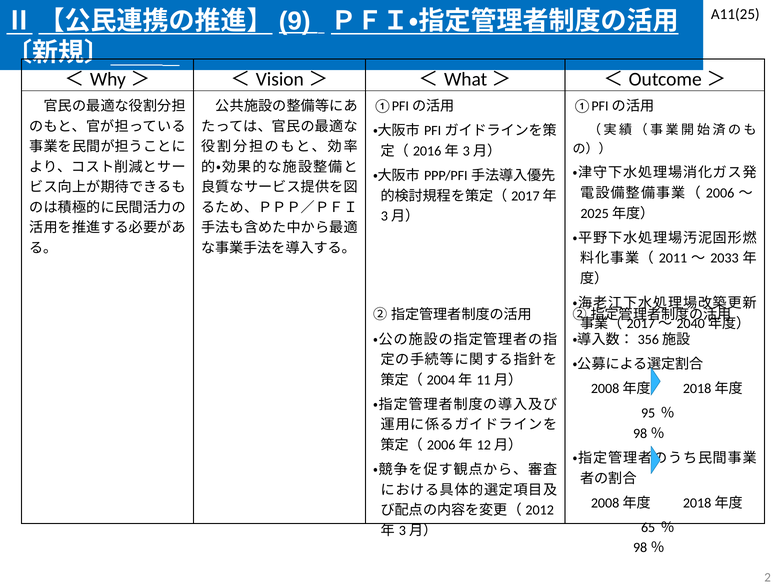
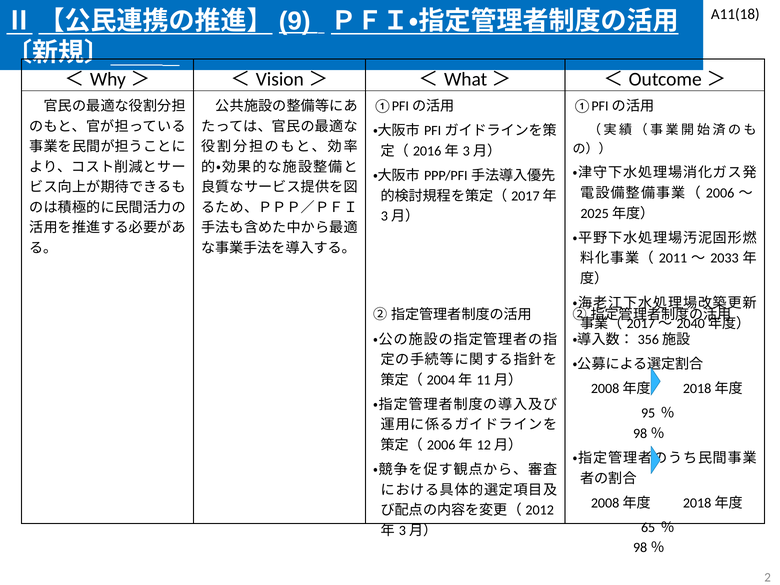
A11(25: A11(25 -> A11(18
